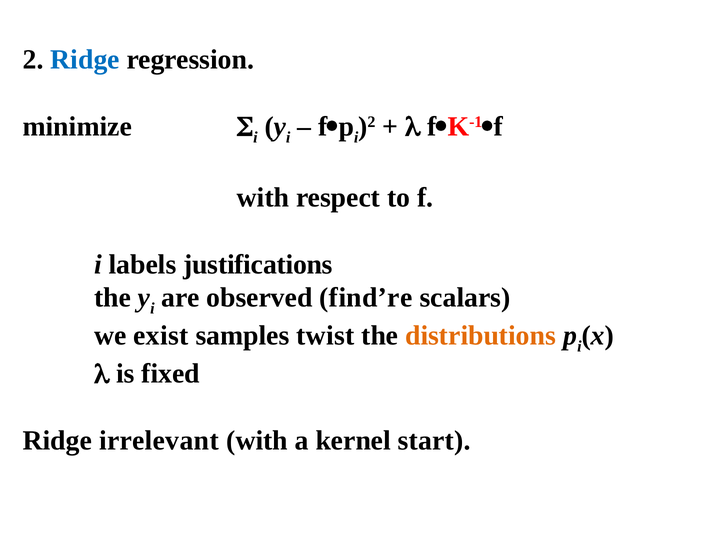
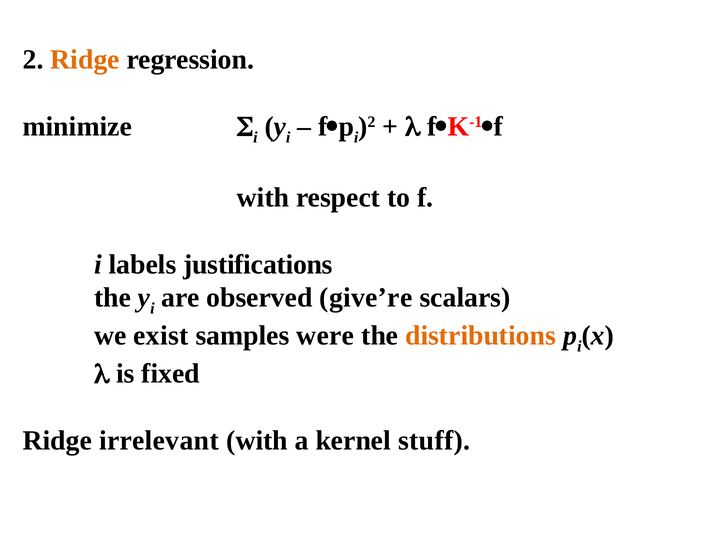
Ridge at (85, 60) colour: blue -> orange
find’re: find’re -> give’re
twist: twist -> were
start: start -> stuff
